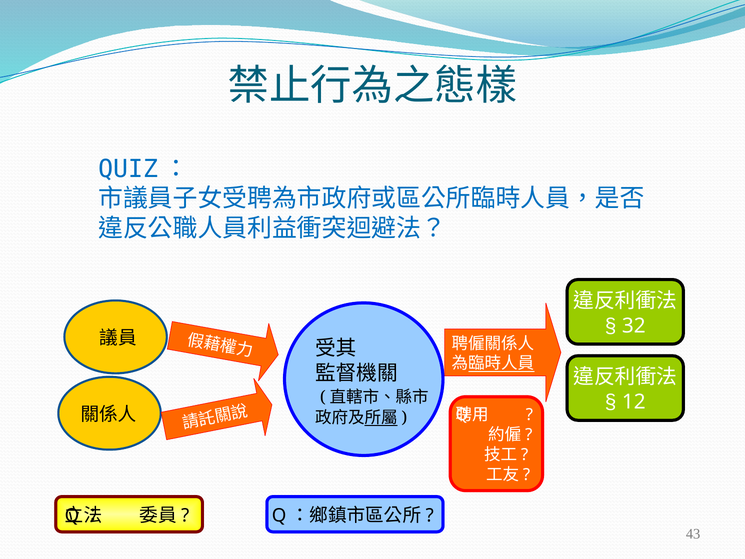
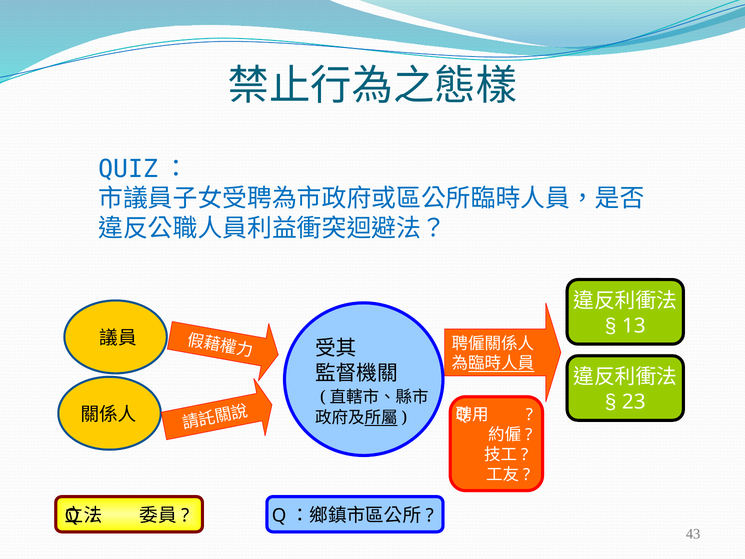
32: 32 -> 13
12: 12 -> 23
